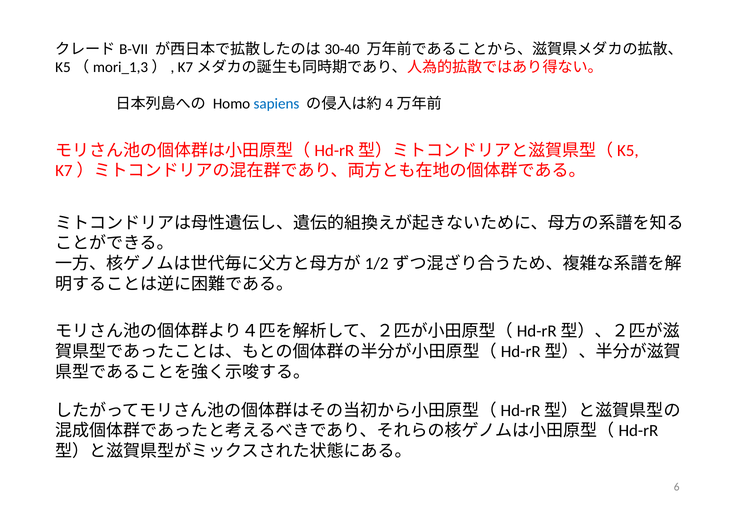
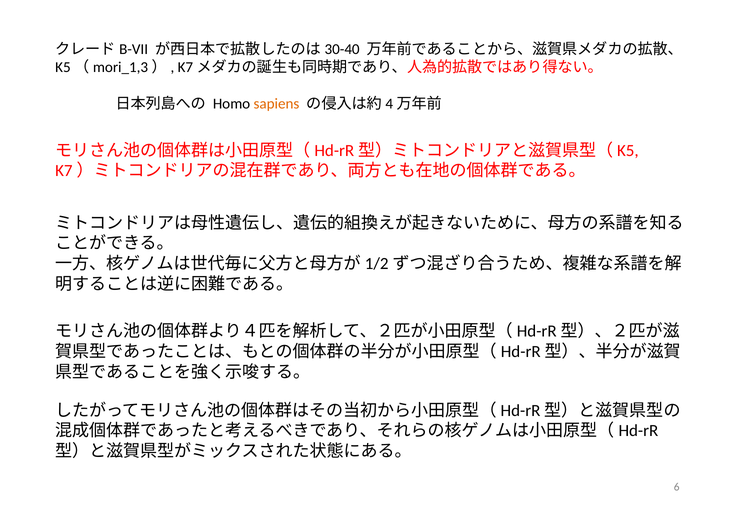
sapiens colour: blue -> orange
